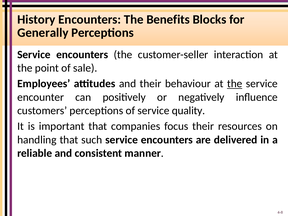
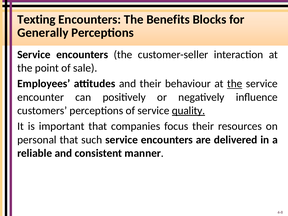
History: History -> Texting
quality underline: none -> present
handling: handling -> personal
